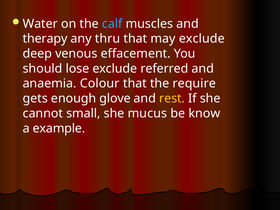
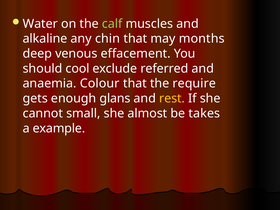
calf colour: light blue -> light green
therapy: therapy -> alkaline
thru: thru -> chin
may exclude: exclude -> months
lose: lose -> cool
glove: glove -> glans
mucus: mucus -> almost
know: know -> takes
